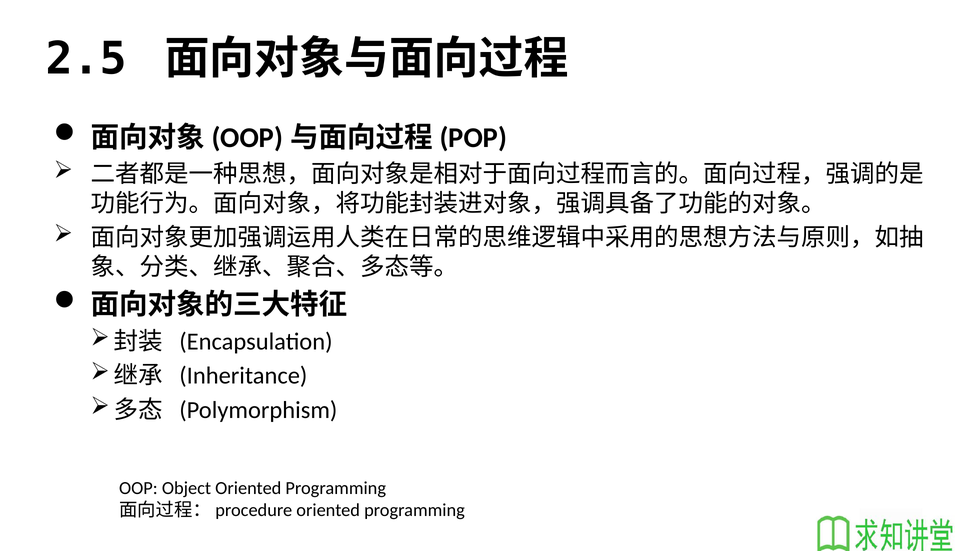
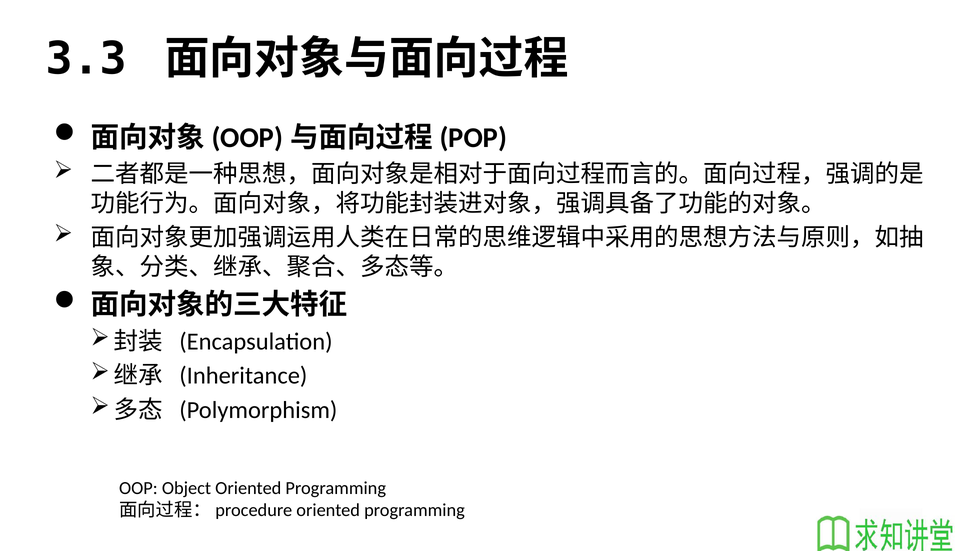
2.5: 2.5 -> 3.3
